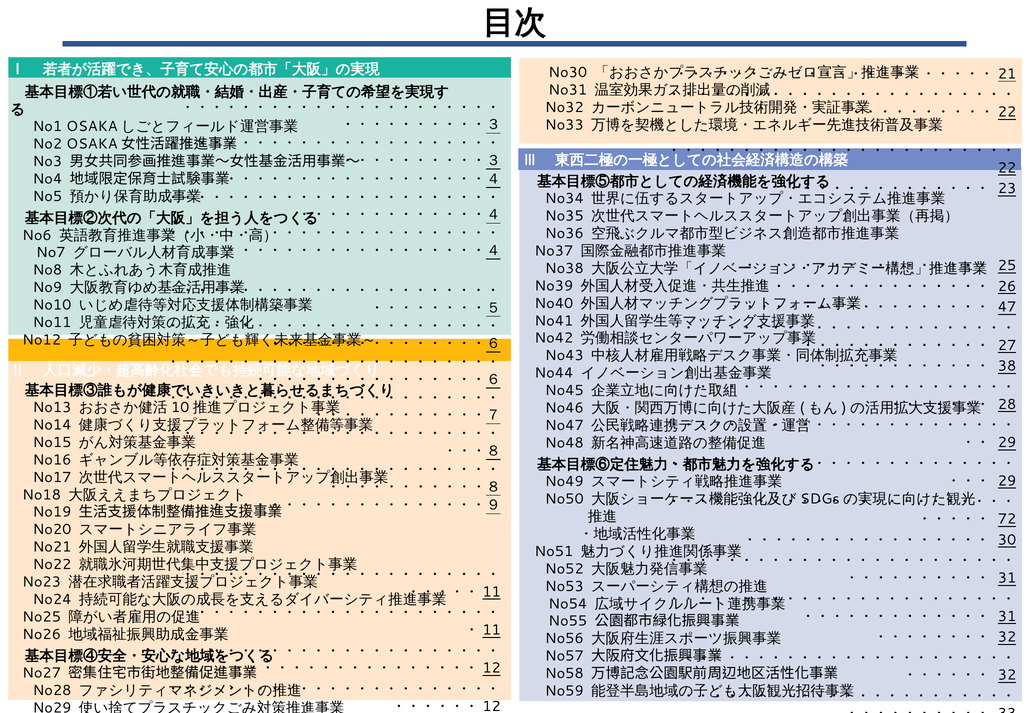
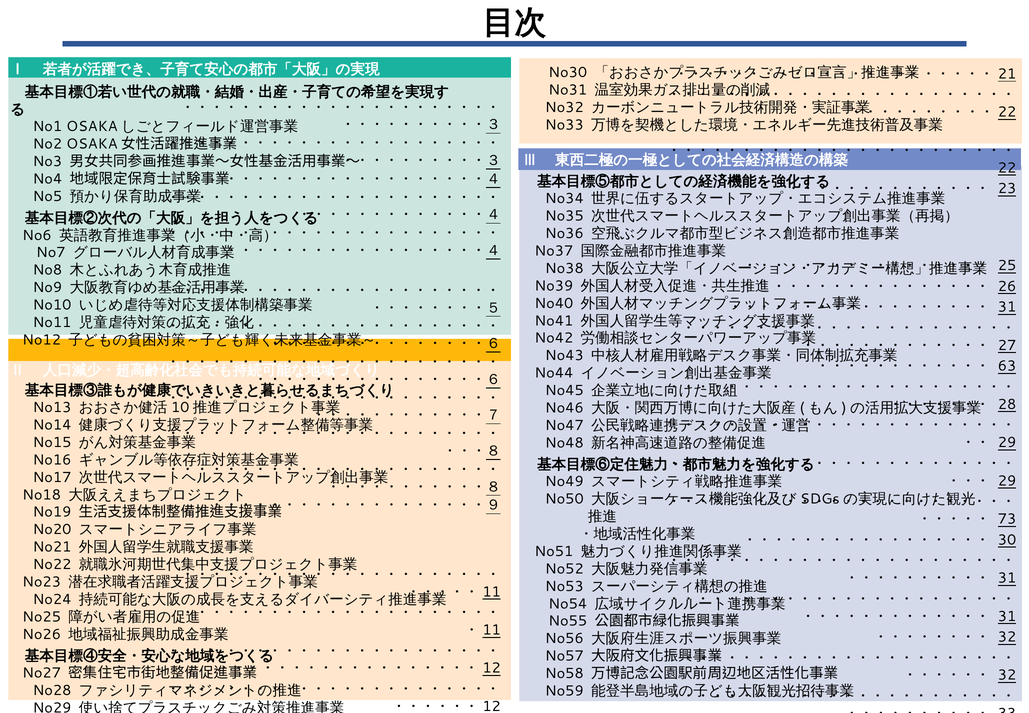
47 at (1007, 307): 47 -> 31
38 at (1007, 366): 38 -> 63
72: 72 -> 73
